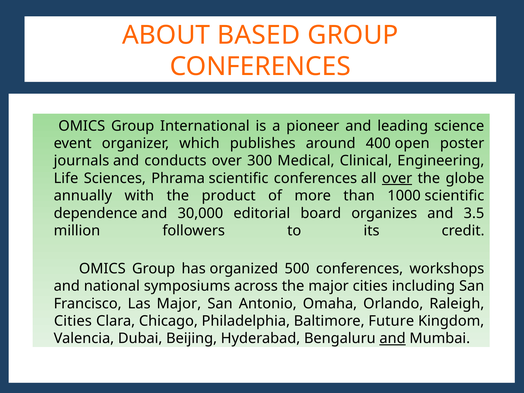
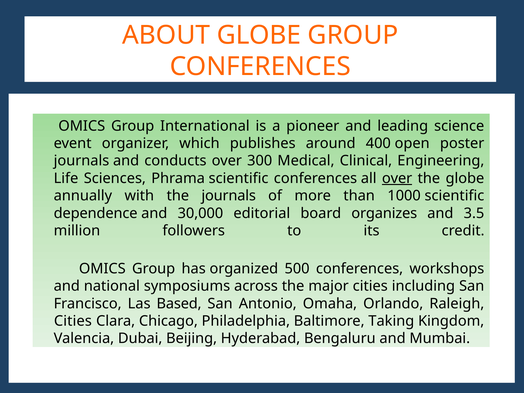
ABOUT BASED: BASED -> GLOBE
the product: product -> journals
Las Major: Major -> Based
Future: Future -> Taking
and at (393, 338) underline: present -> none
